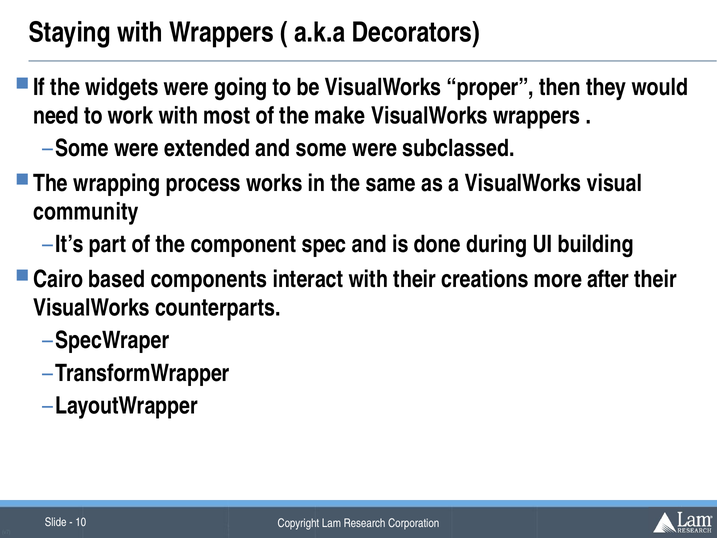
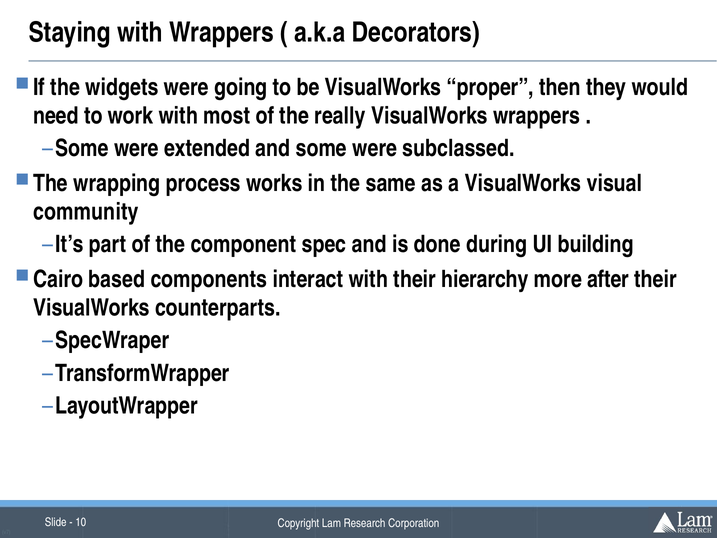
make: make -> really
creations: creations -> hierarchy
